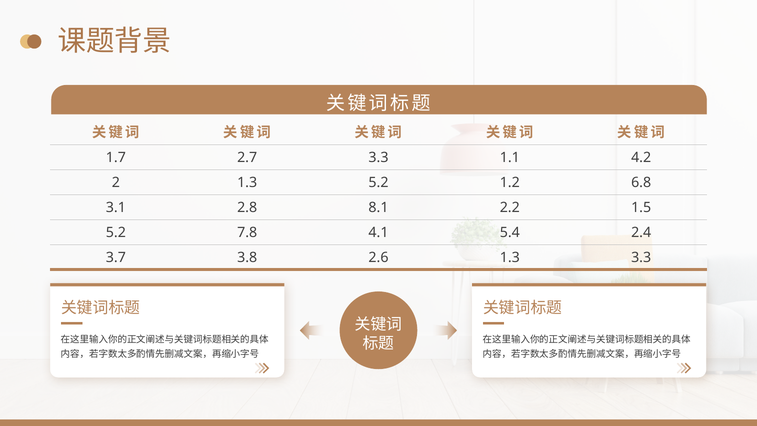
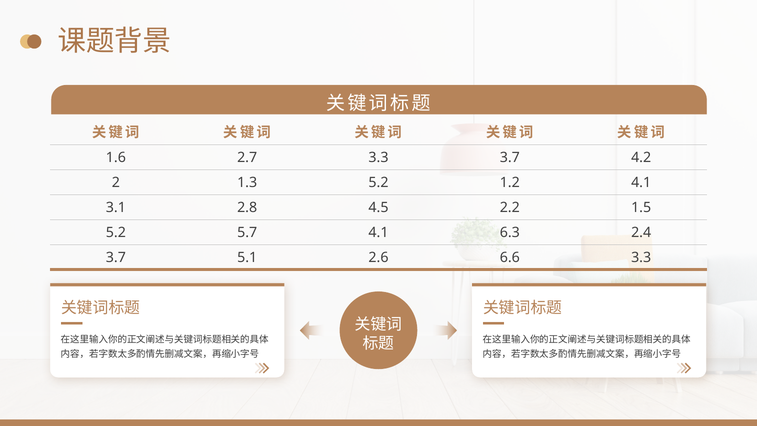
1.7: 1.7 -> 1.6
3.3 1.1: 1.1 -> 3.7
1.2 6.8: 6.8 -> 4.1
8.1: 8.1 -> 4.5
7.8: 7.8 -> 5.7
5.4: 5.4 -> 6.3
3.8: 3.8 -> 5.1
2.6 1.3: 1.3 -> 6.6
